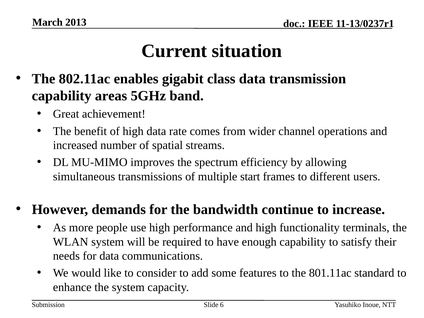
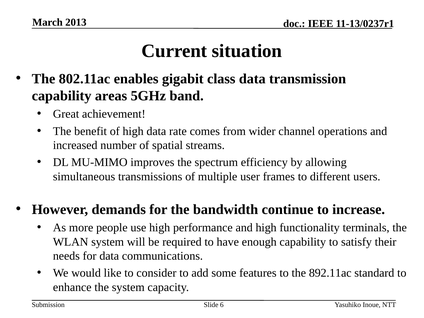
start: start -> user
801.11ac: 801.11ac -> 892.11ac
